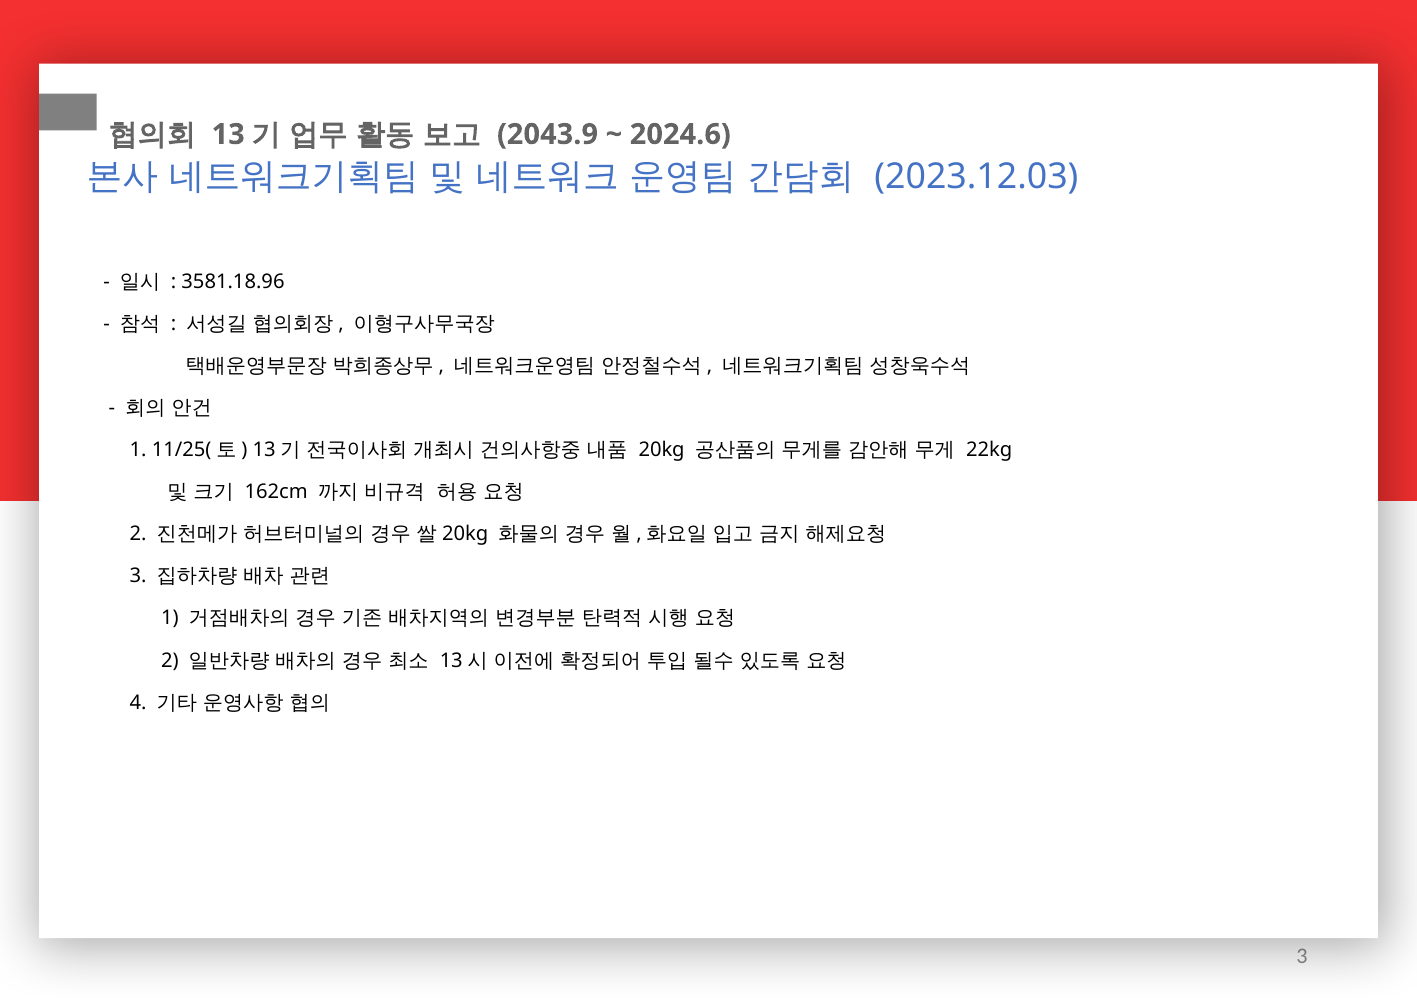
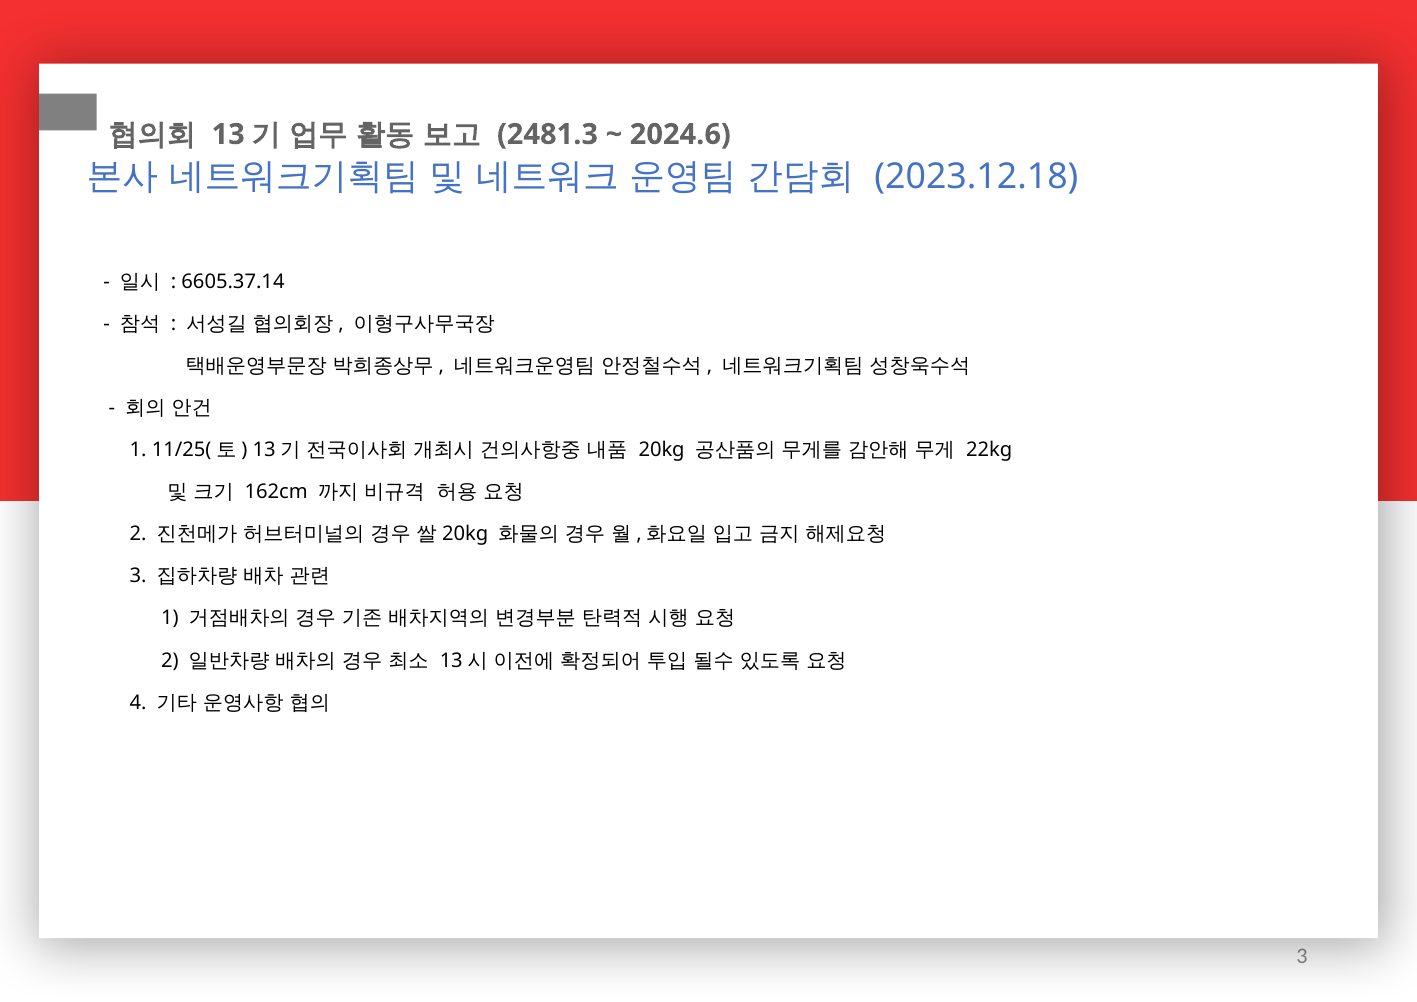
2043.9: 2043.9 -> 2481.3
2023.12.03: 2023.12.03 -> 2023.12.18
3581.18.96: 3581.18.96 -> 6605.37.14
